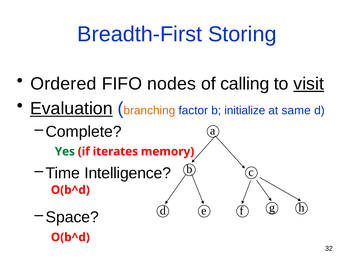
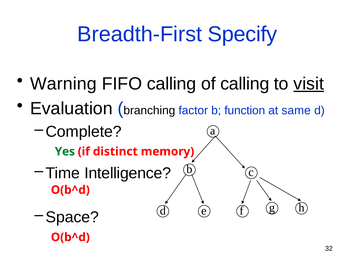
Storing: Storing -> Specify
Ordered: Ordered -> Warning
FIFO nodes: nodes -> calling
Evaluation underline: present -> none
branching colour: orange -> black
initialize: initialize -> function
iterates: iterates -> distinct
